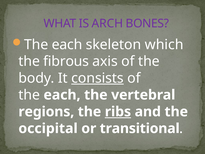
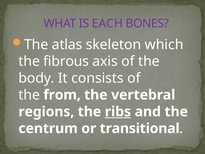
ARCH: ARCH -> EACH
each at (67, 45): each -> atlas
consists underline: present -> none
each at (62, 95): each -> from
occipital: occipital -> centrum
